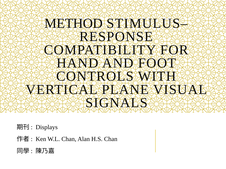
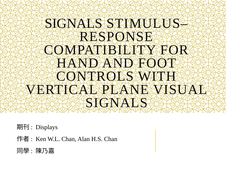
METHOD at (74, 23): METHOD -> SIGNALS
